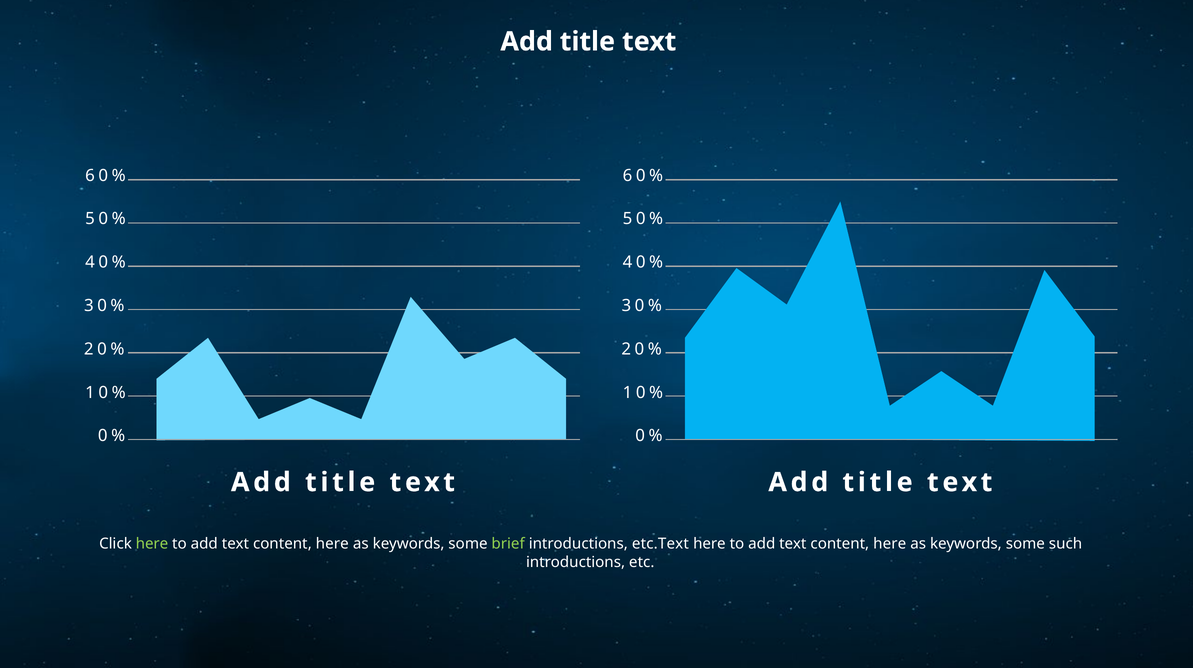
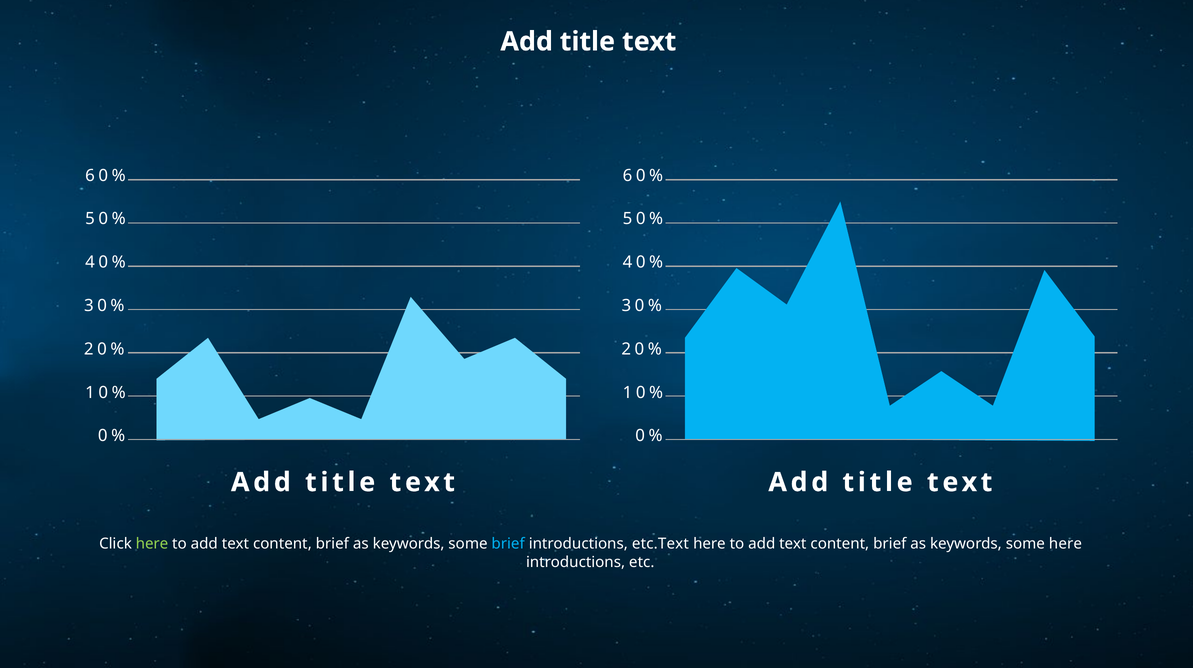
here at (332, 544): here -> brief
brief at (508, 544) colour: light green -> light blue
here at (890, 544): here -> brief
some such: such -> here
